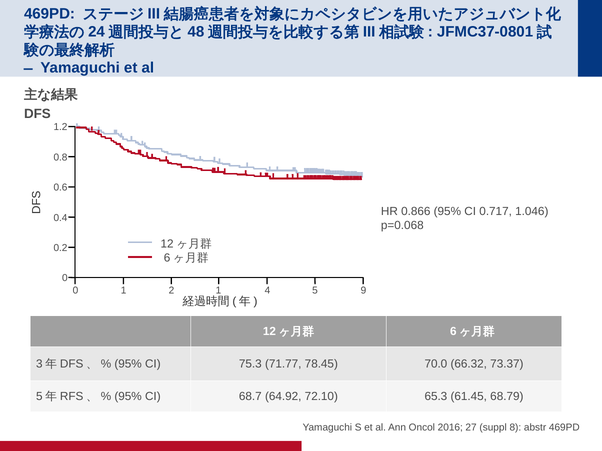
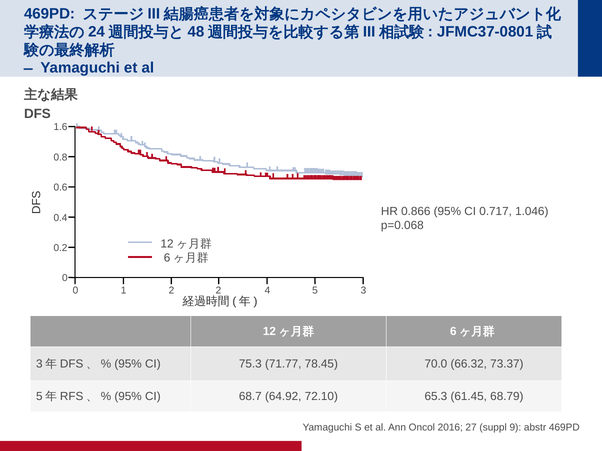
1.2: 1.2 -> 1.6
2 1: 1 -> 2
9: 9 -> 3
8: 8 -> 9
